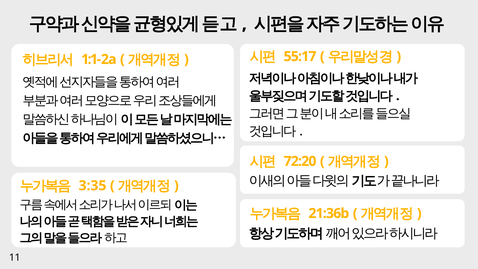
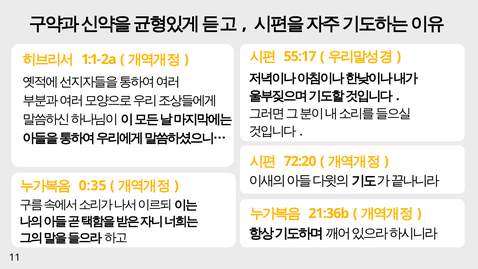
3:35: 3:35 -> 0:35
